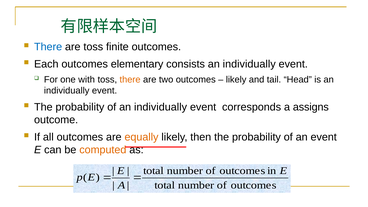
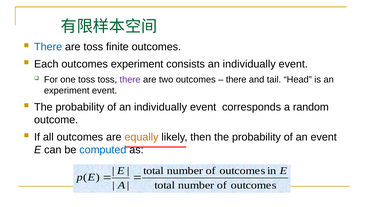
outcomes elementary: elementary -> experiment
one with: with -> toss
there at (130, 80) colour: orange -> purple
likely at (236, 80): likely -> there
individually at (67, 91): individually -> experiment
assigns: assigns -> random
computed colour: orange -> blue
